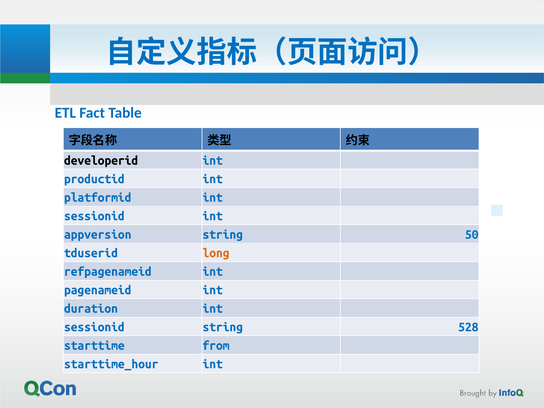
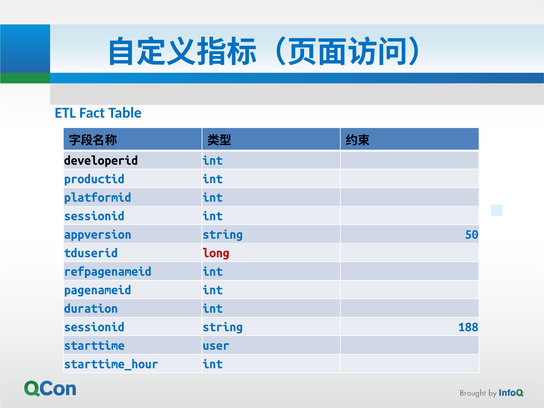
long colour: orange -> red
528: 528 -> 188
from: from -> user
